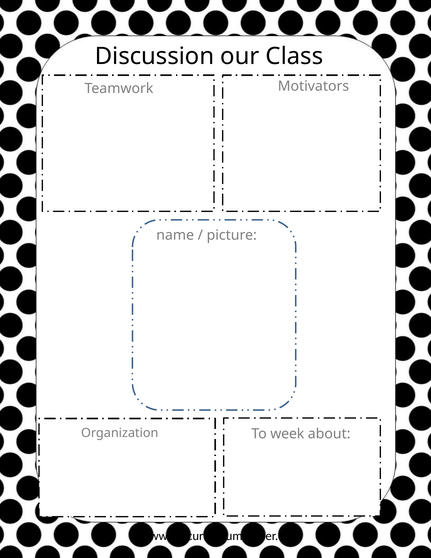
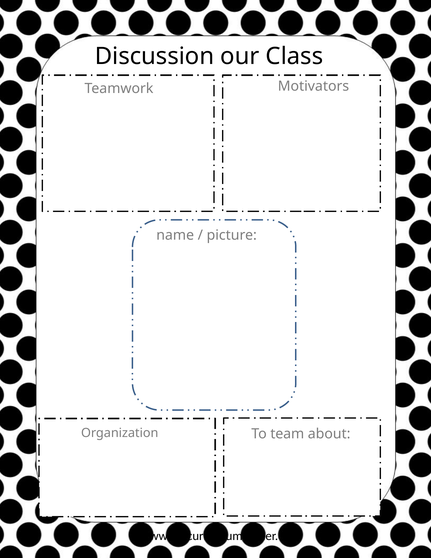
week: week -> team
